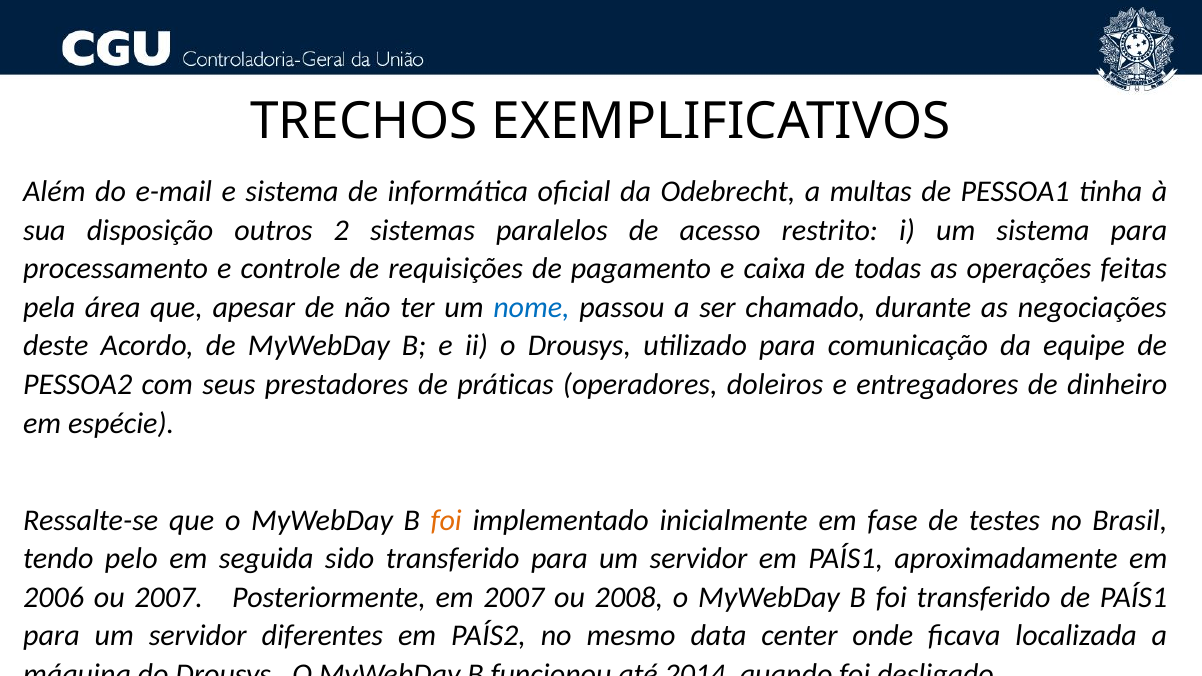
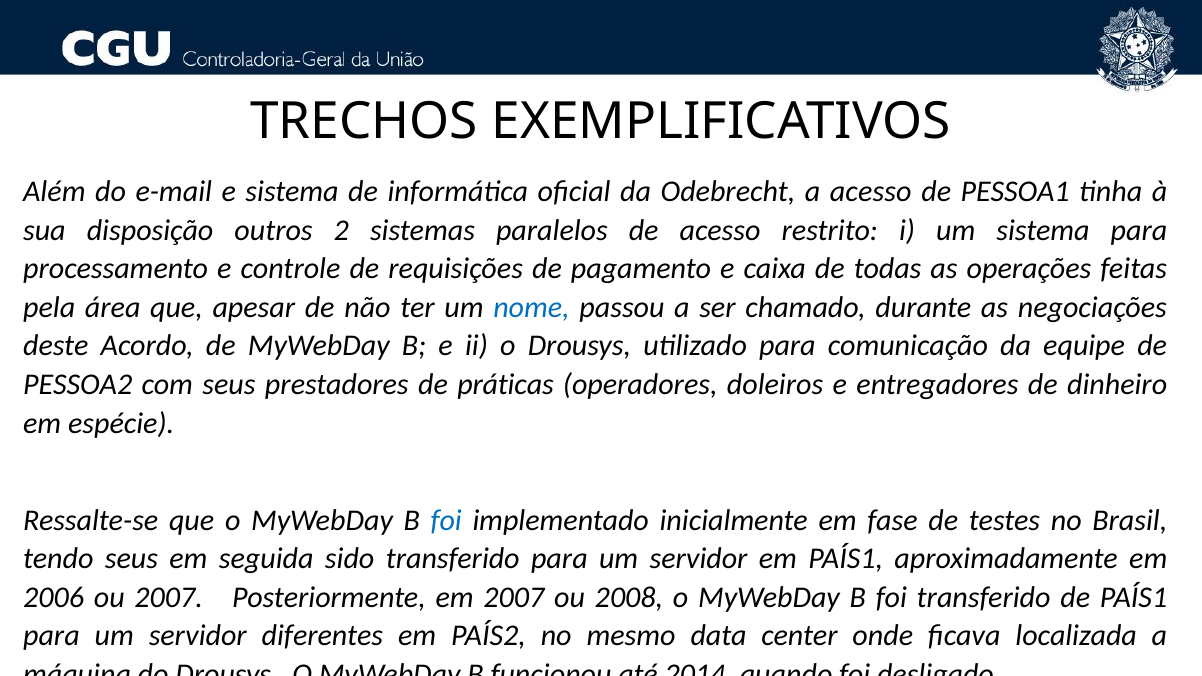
a multas: multas -> acesso
foi at (446, 520) colour: orange -> blue
tendo pelo: pelo -> seus
